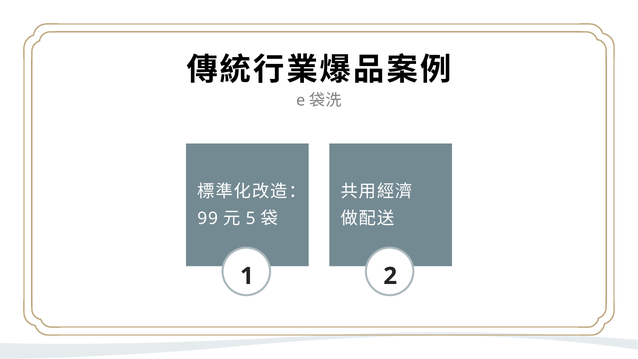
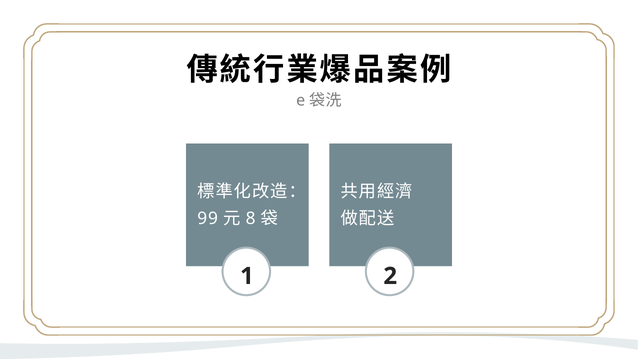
5: 5 -> 8
